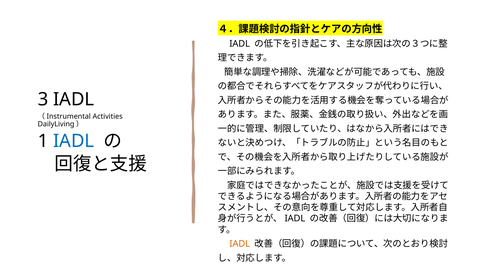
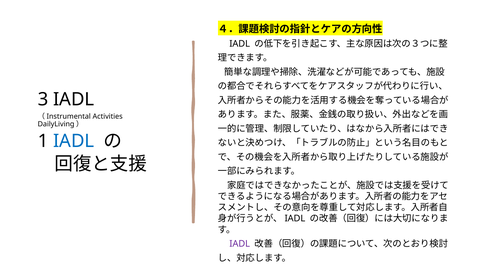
IADL at (240, 244) colour: orange -> purple
